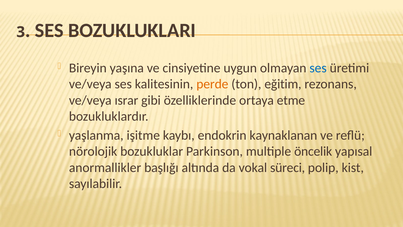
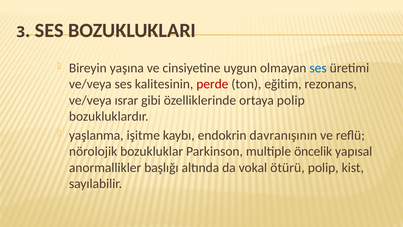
perde colour: orange -> red
ortaya etme: etme -> polip
kaynaklanan: kaynaklanan -> davranışının
süreci: süreci -> ötürü
